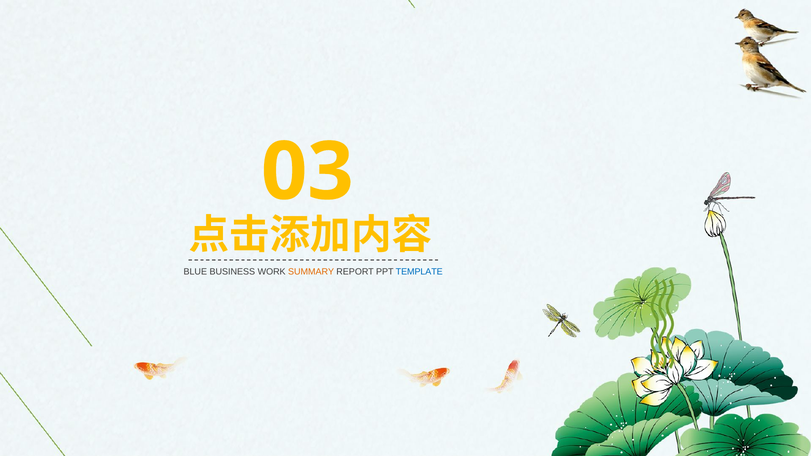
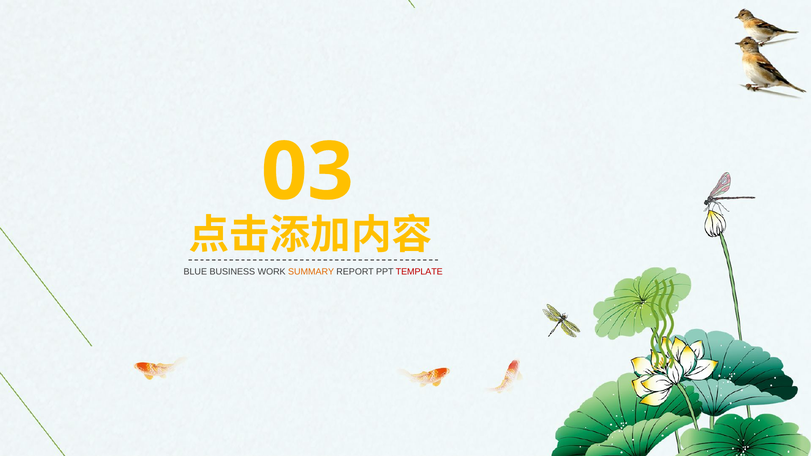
TEMPLATE colour: blue -> red
